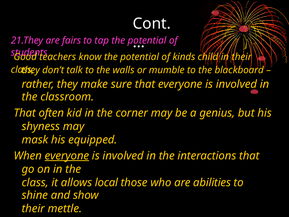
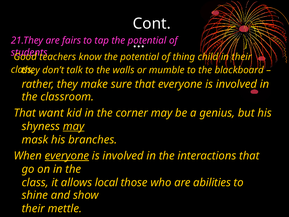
kinds: kinds -> thing
often: often -> want
may at (74, 126) underline: none -> present
equipped: equipped -> branches
